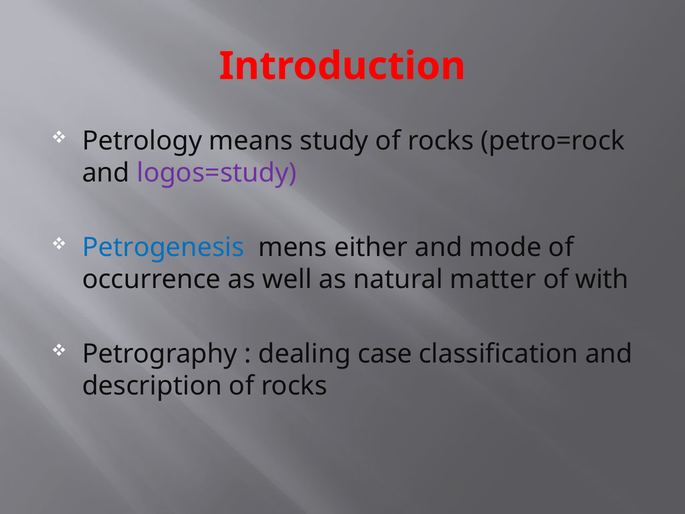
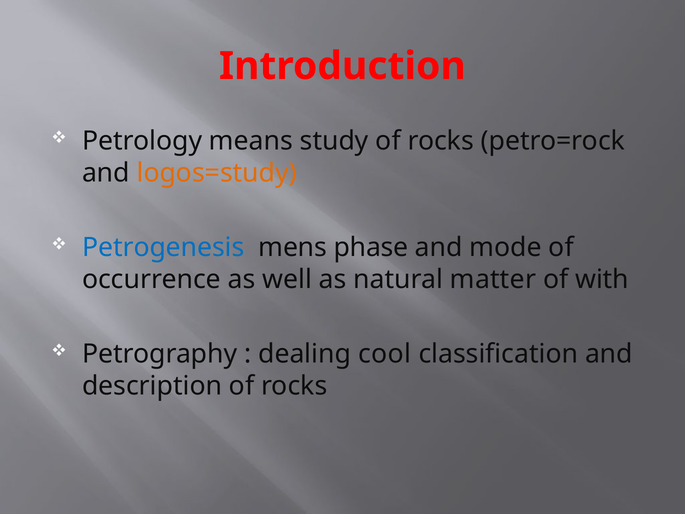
logos=study colour: purple -> orange
either: either -> phase
case: case -> cool
